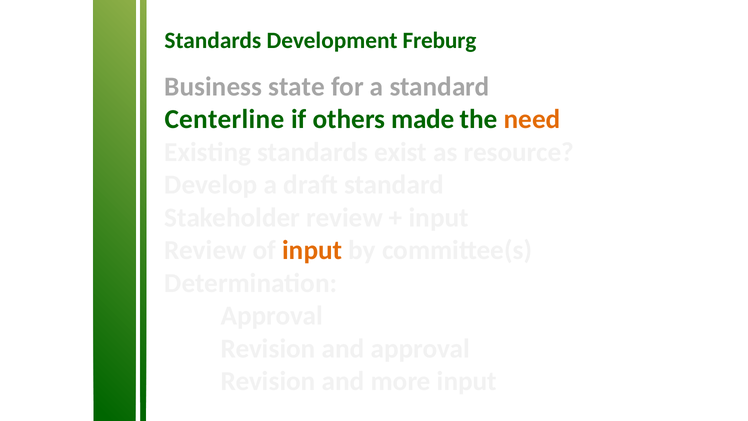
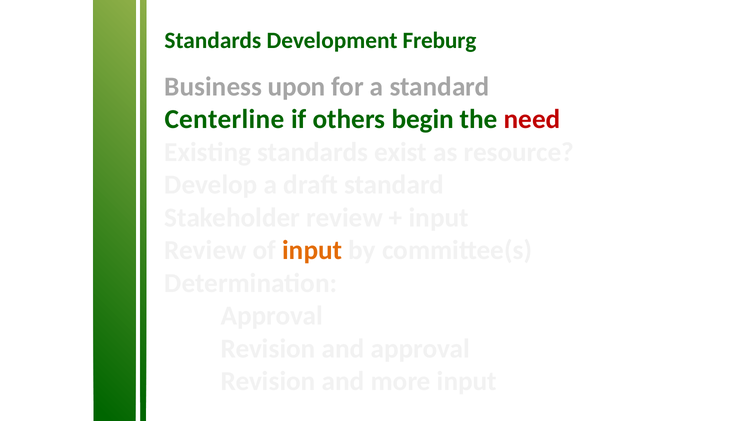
state: state -> upon
made: made -> begin
need colour: orange -> red
